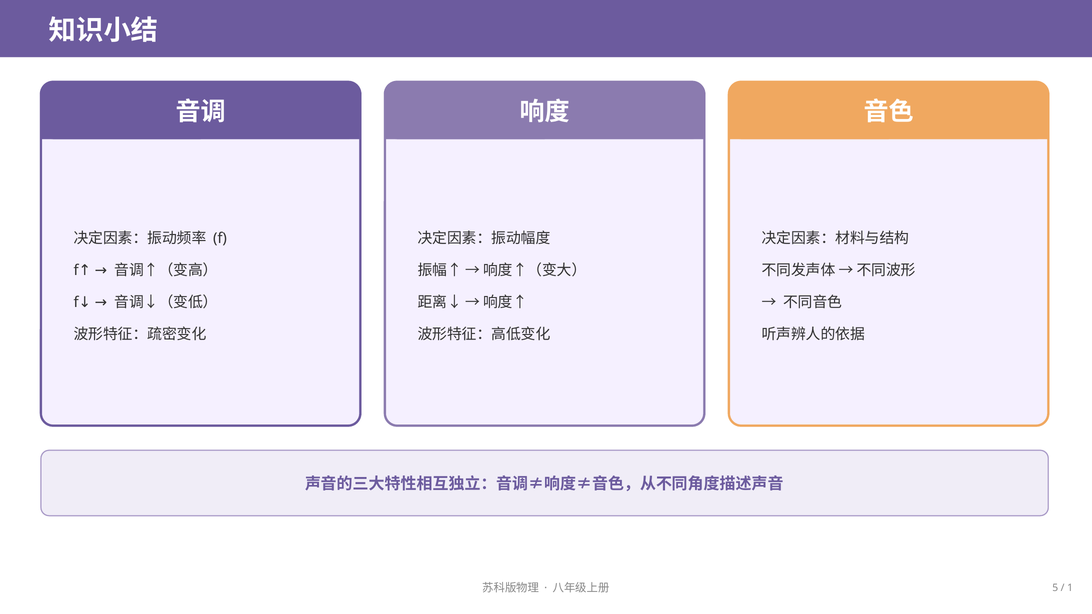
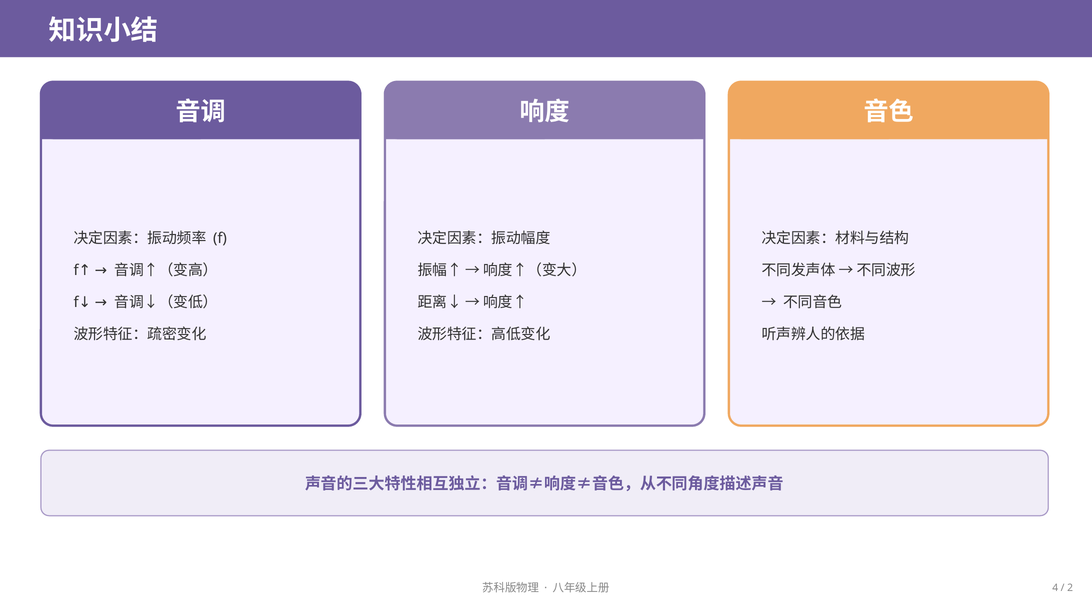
5: 5 -> 4
1: 1 -> 2
